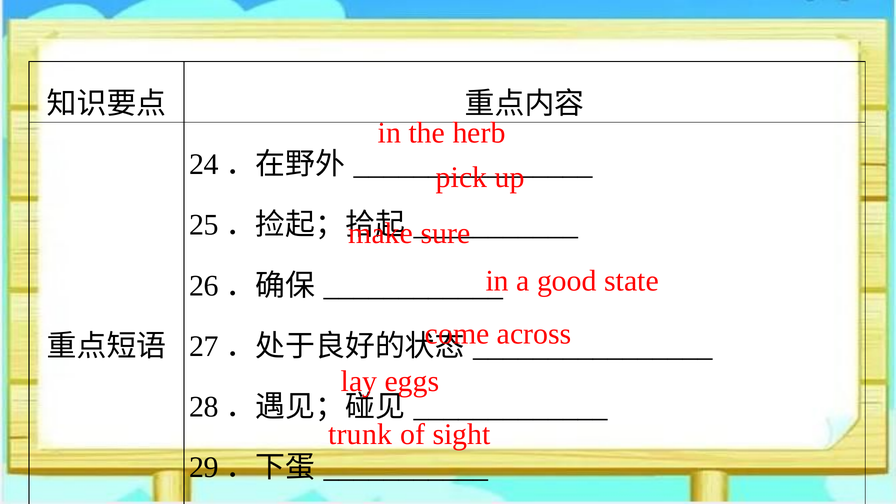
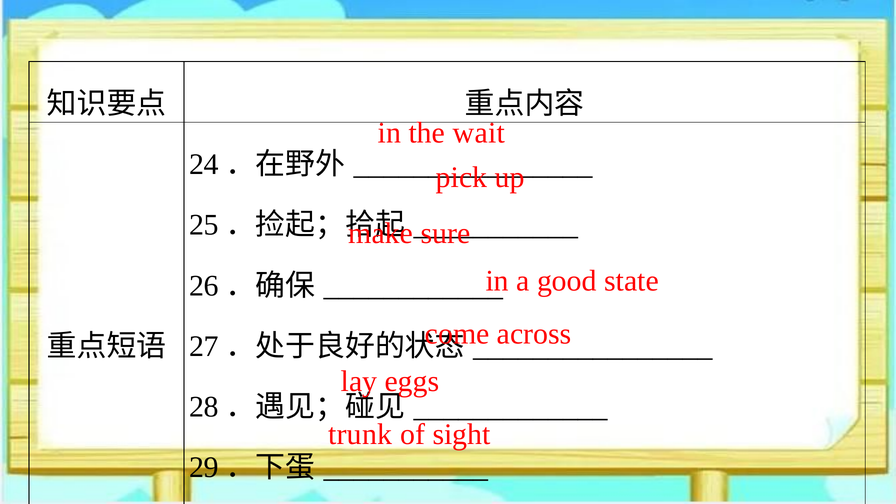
herb: herb -> wait
